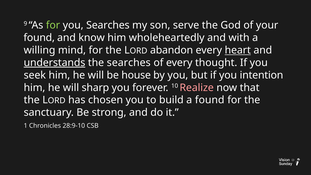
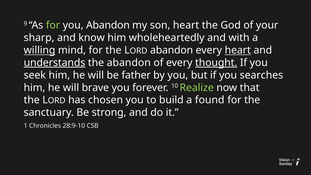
you Searches: Searches -> Abandon
son serve: serve -> heart
found at (39, 38): found -> sharp
willing underline: none -> present
the searches: searches -> abandon
thought underline: none -> present
house: house -> father
intention: intention -> searches
sharp: sharp -> brave
Realize colour: pink -> light green
